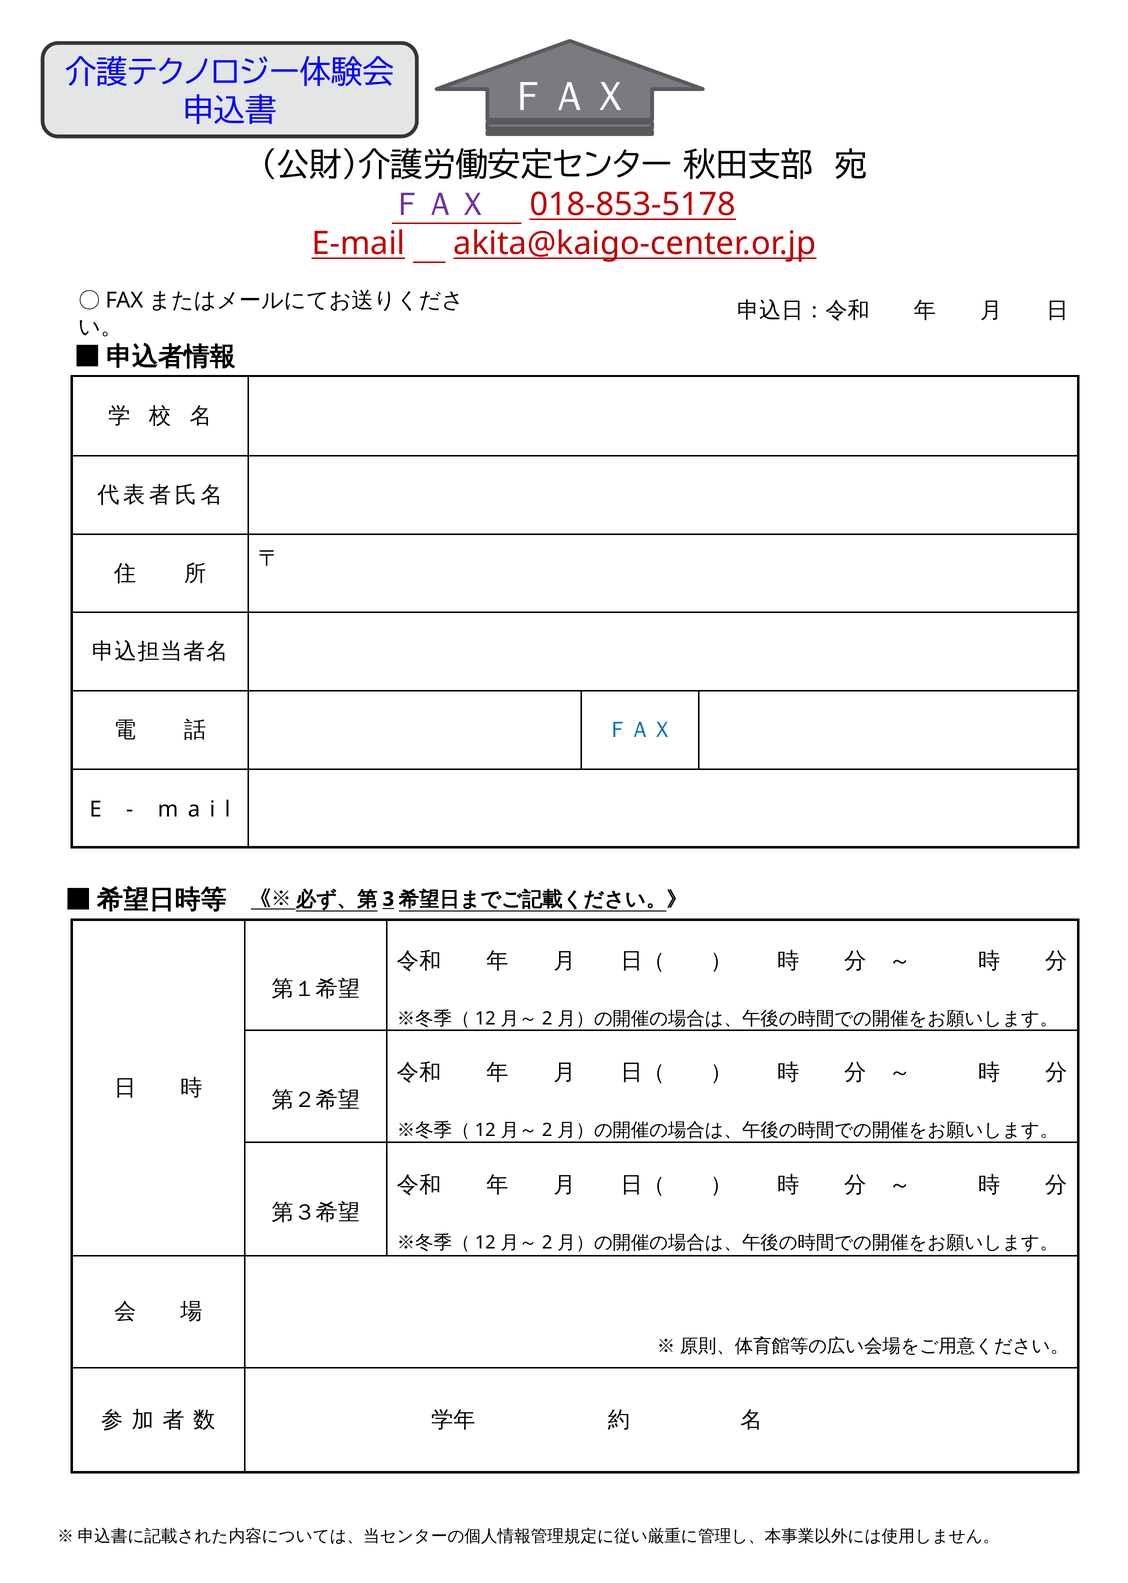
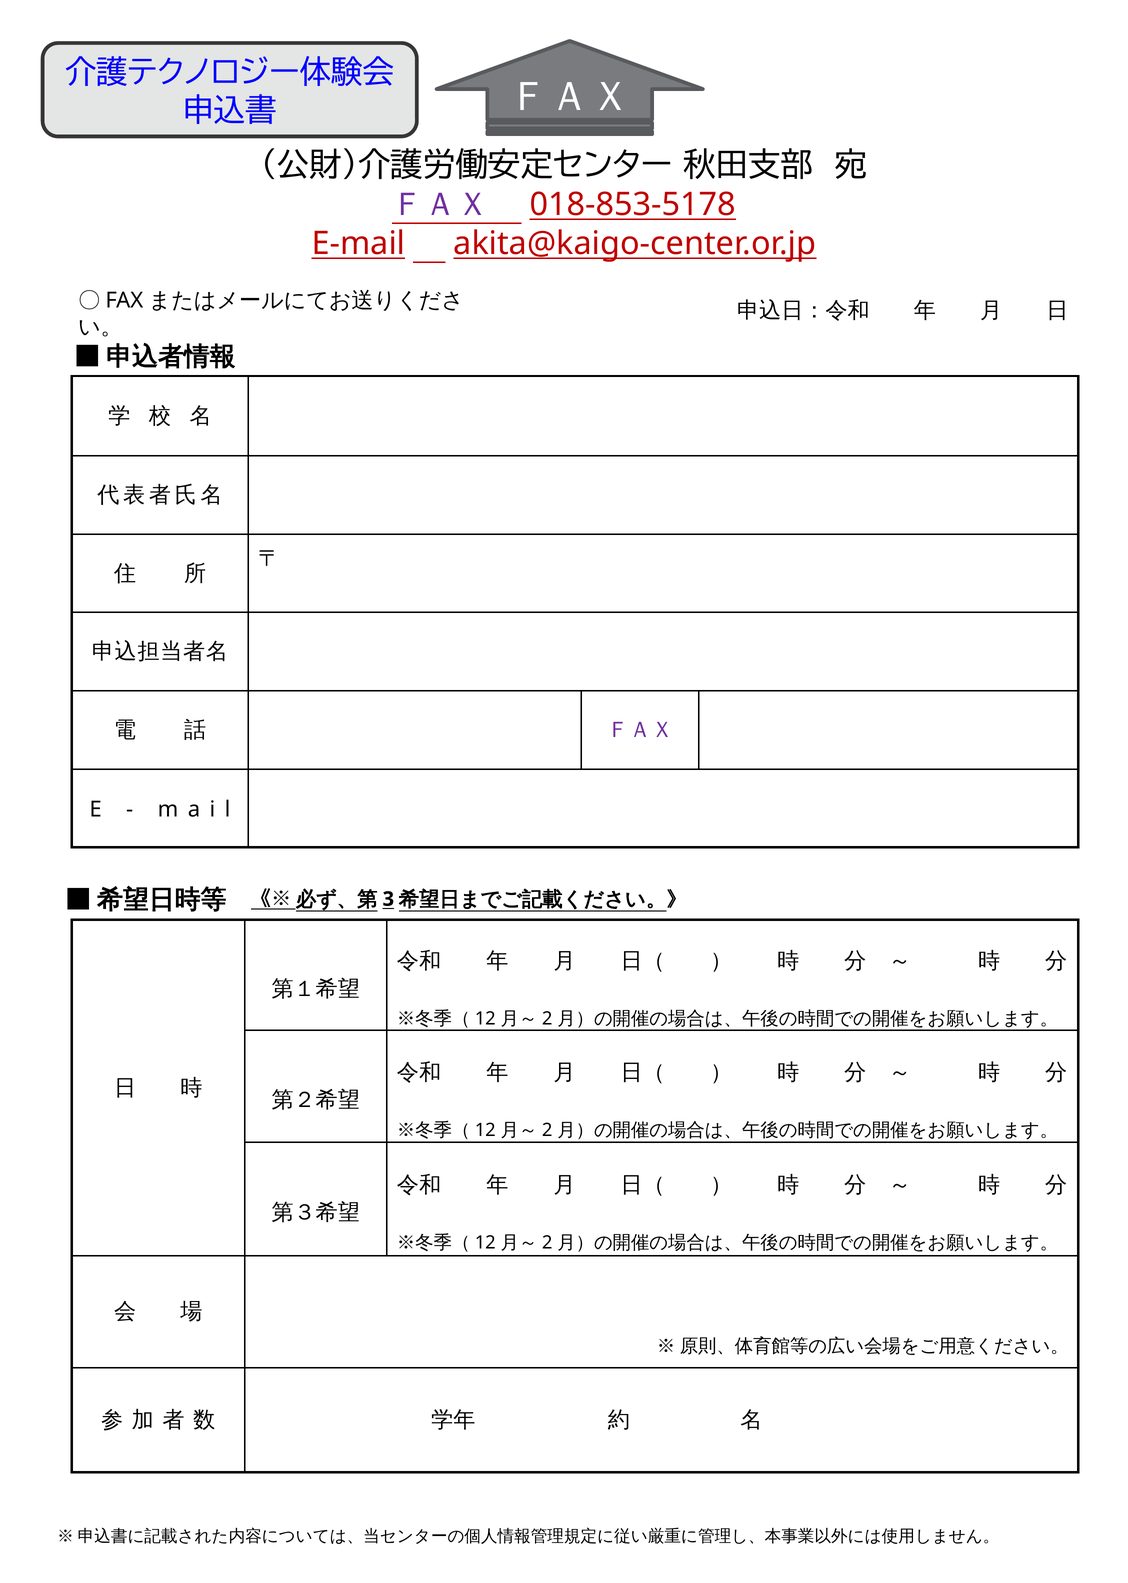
ＦＡＸ at (640, 730) colour: blue -> purple
